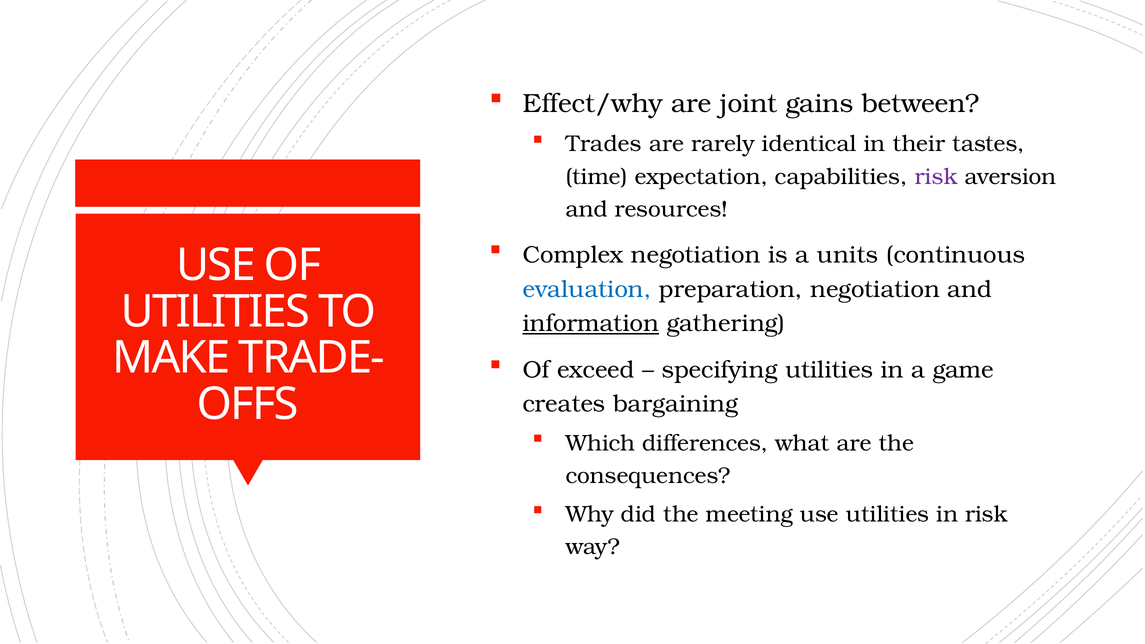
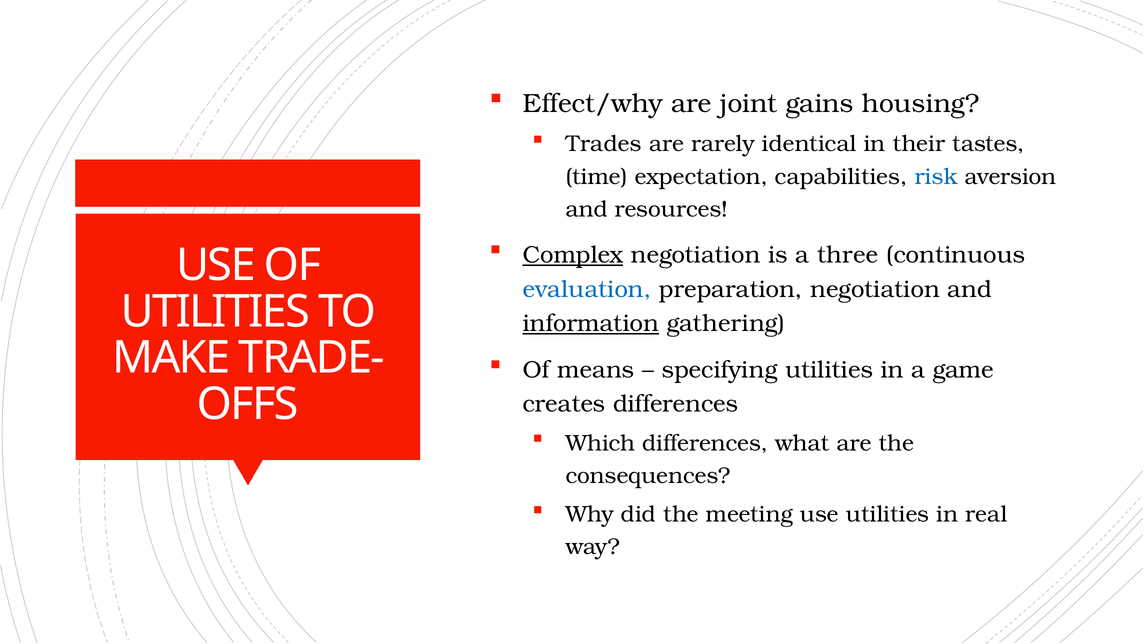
between: between -> housing
risk at (936, 177) colour: purple -> blue
Complex underline: none -> present
units: units -> three
exceed: exceed -> means
creates bargaining: bargaining -> differences
in risk: risk -> real
